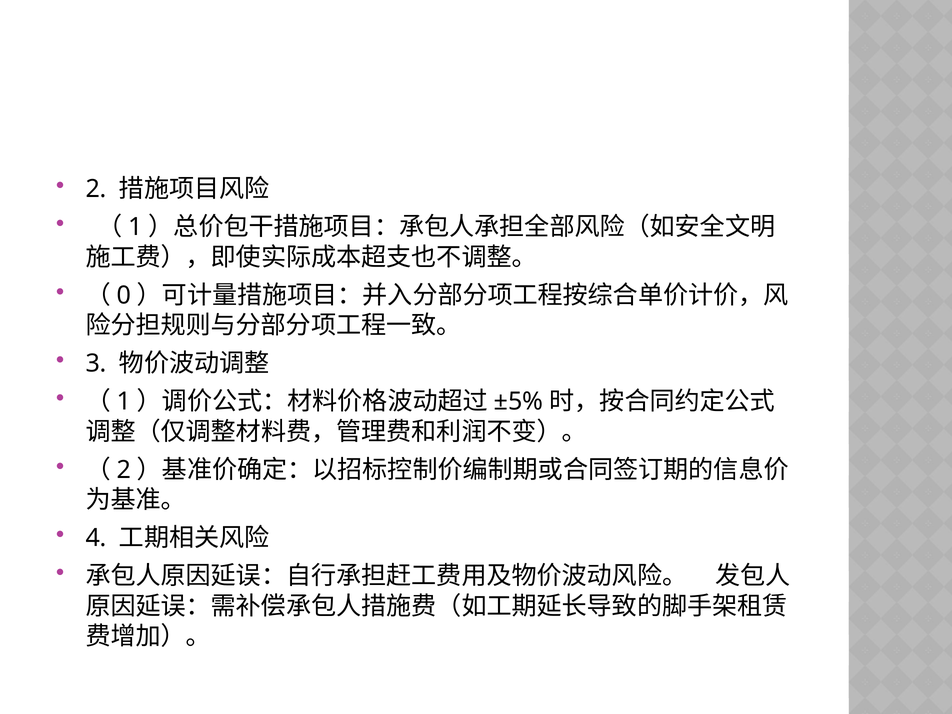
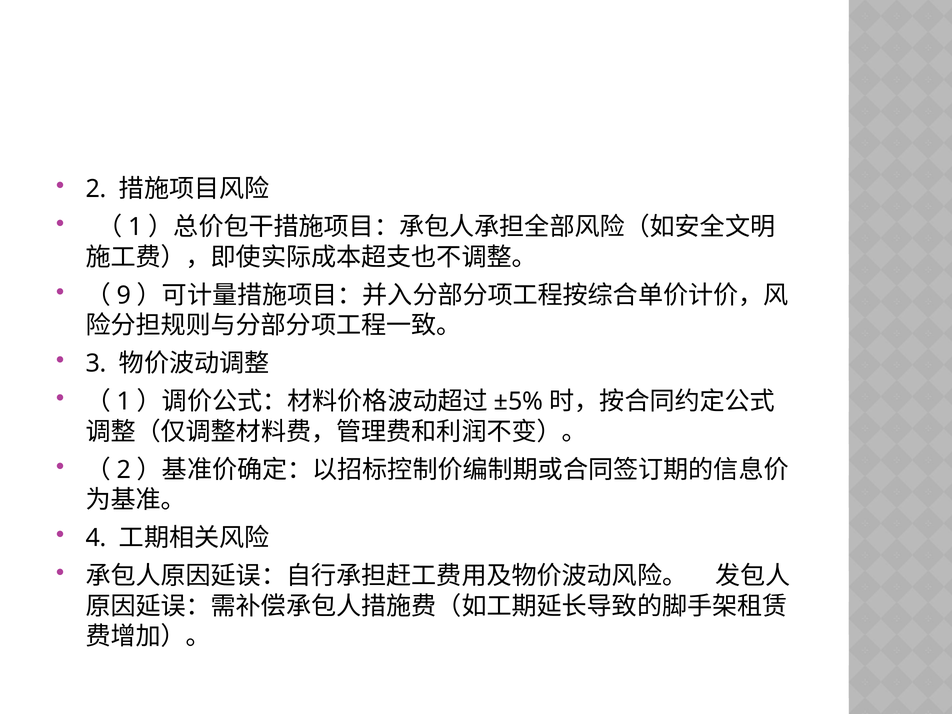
0: 0 -> 9
